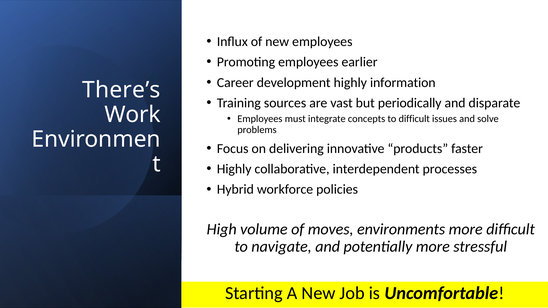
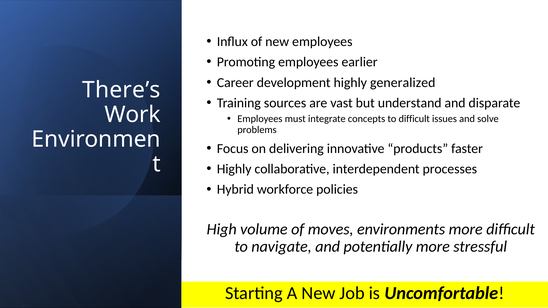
information: information -> generalized
periodically: periodically -> understand
